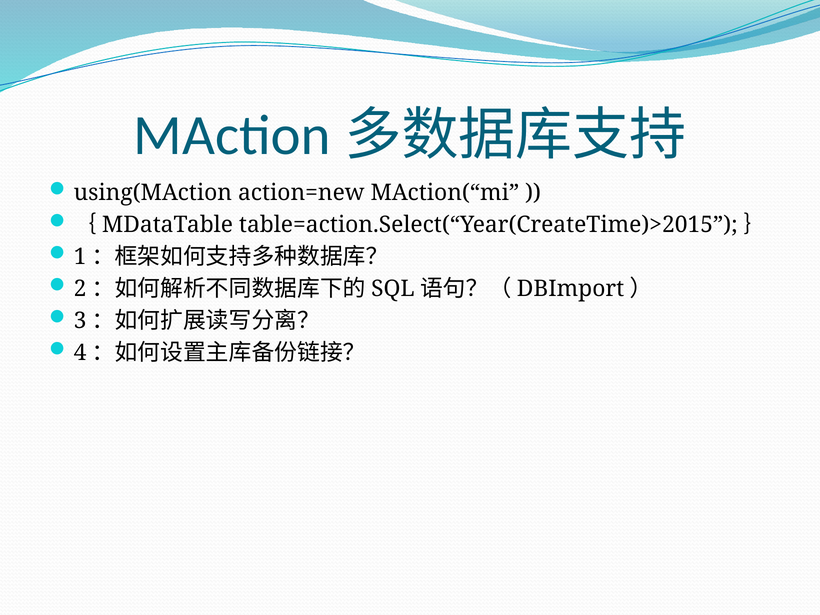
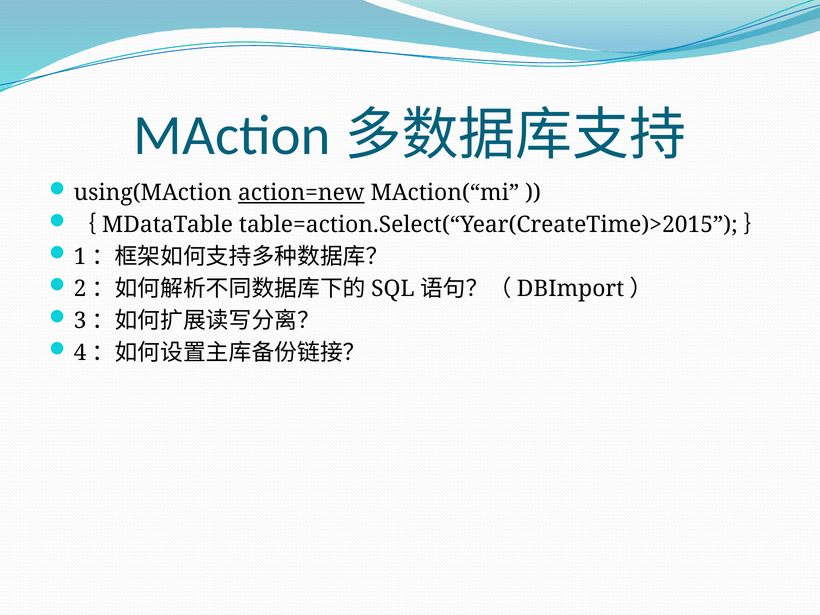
action=new underline: none -> present
